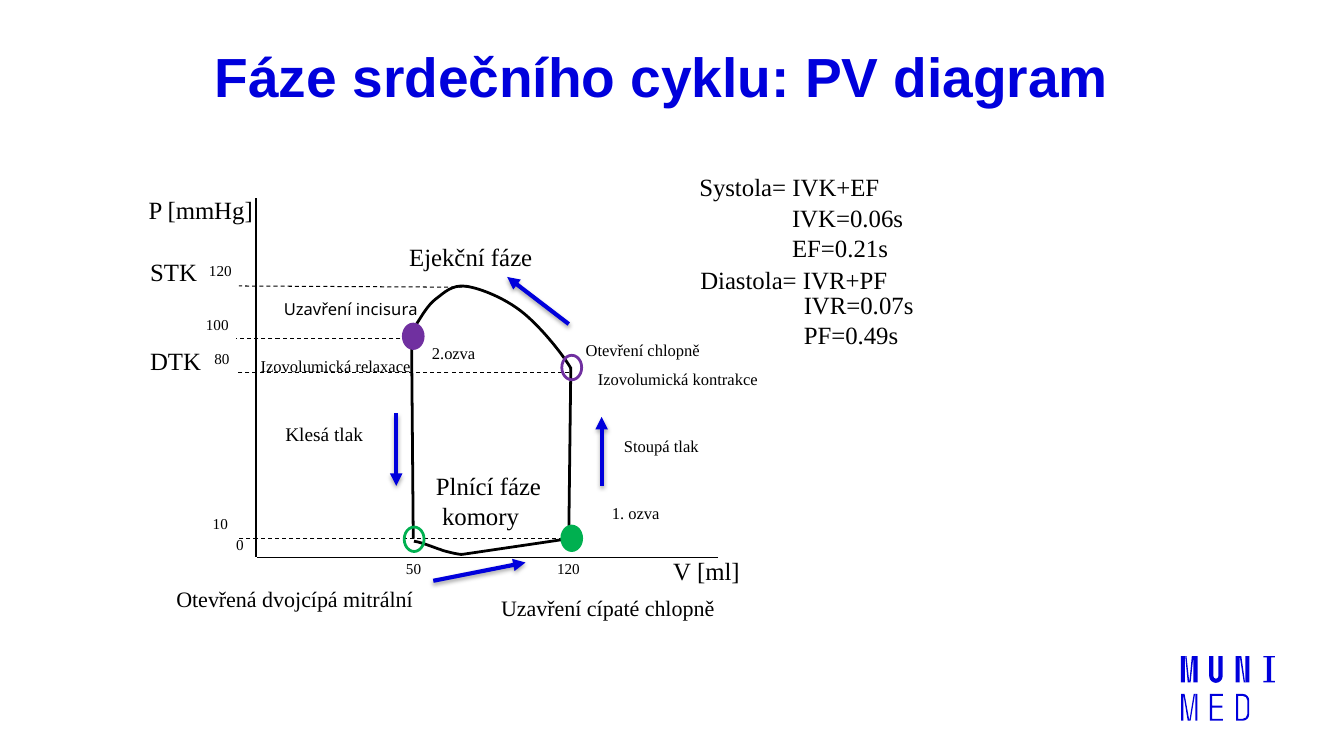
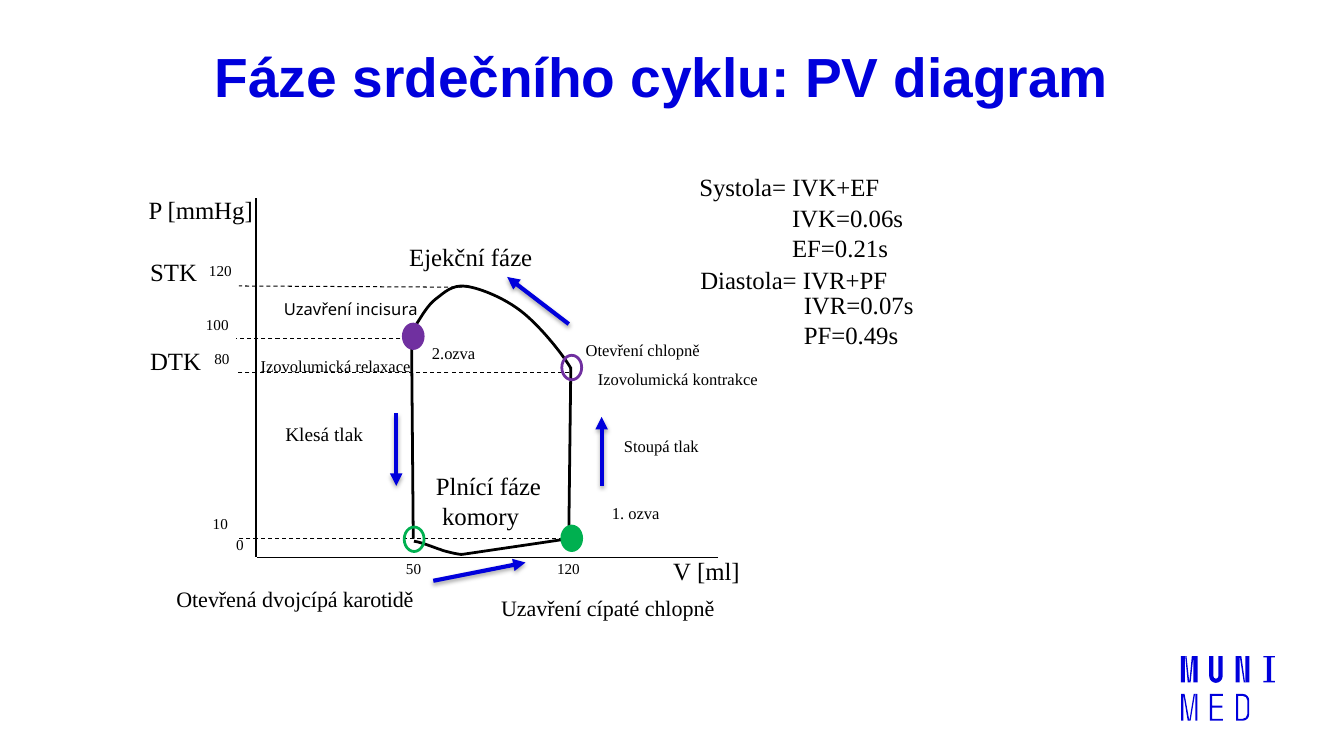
mitrální: mitrální -> karotidě
